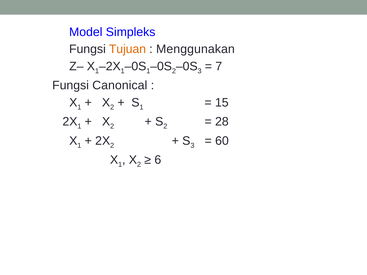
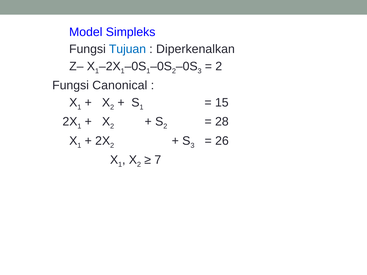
Tujuan colour: orange -> blue
Menggunakan: Menggunakan -> Diperkenalkan
7 at (219, 66): 7 -> 2
60: 60 -> 26
6: 6 -> 7
